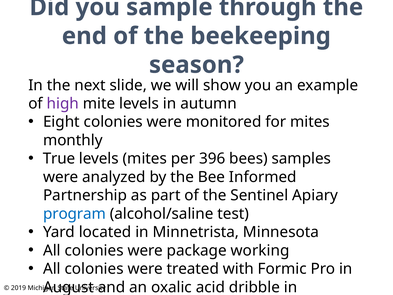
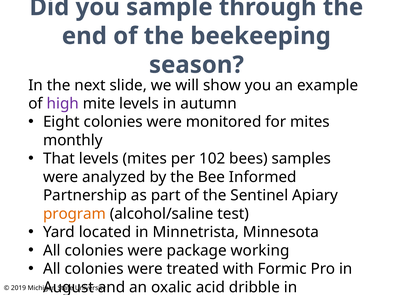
True: True -> That
396: 396 -> 102
program colour: blue -> orange
